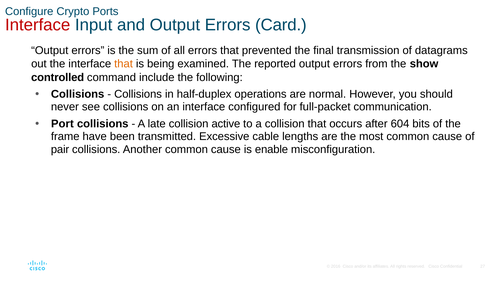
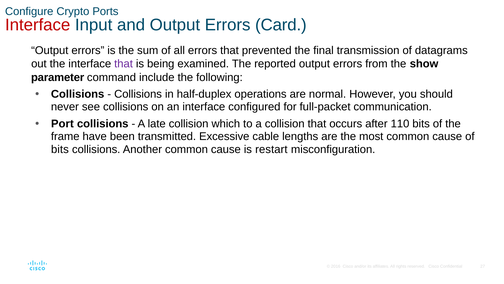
that at (124, 64) colour: orange -> purple
controlled: controlled -> parameter
active: active -> which
604: 604 -> 110
pair at (60, 149): pair -> bits
enable: enable -> restart
